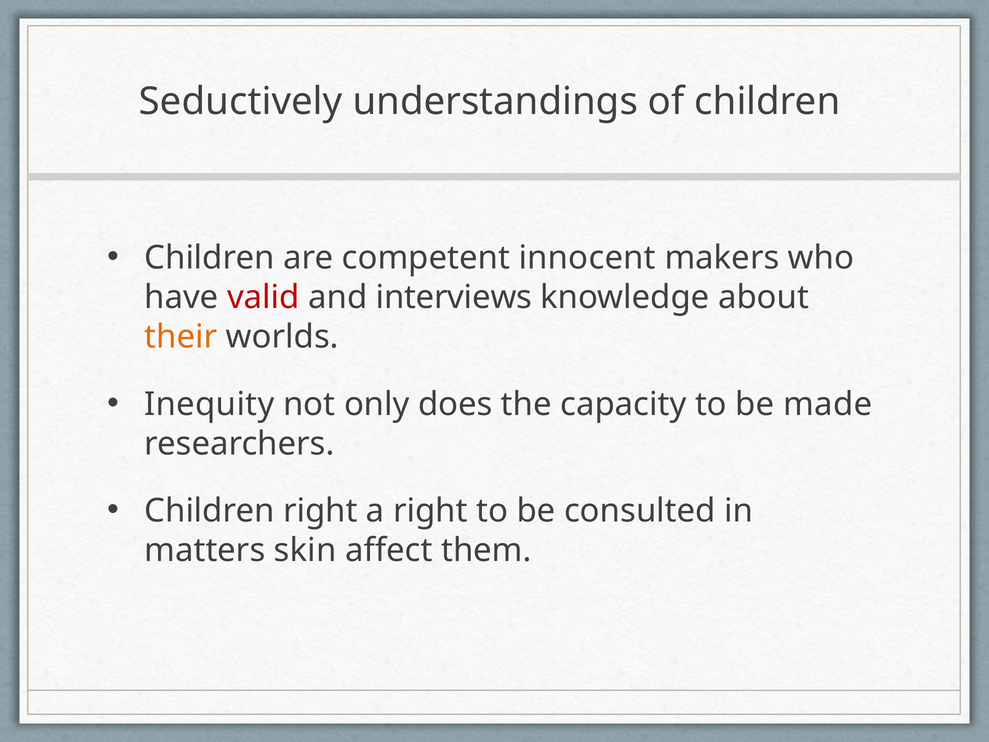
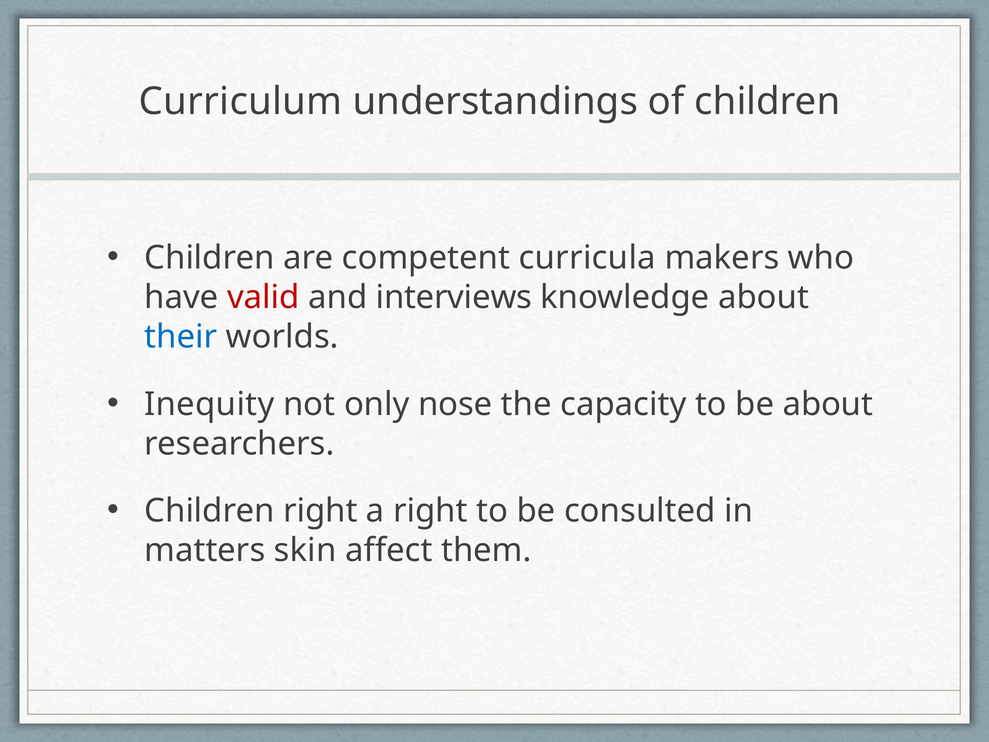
Seductively: Seductively -> Curriculum
innocent: innocent -> curricula
their colour: orange -> blue
does: does -> nose
be made: made -> about
